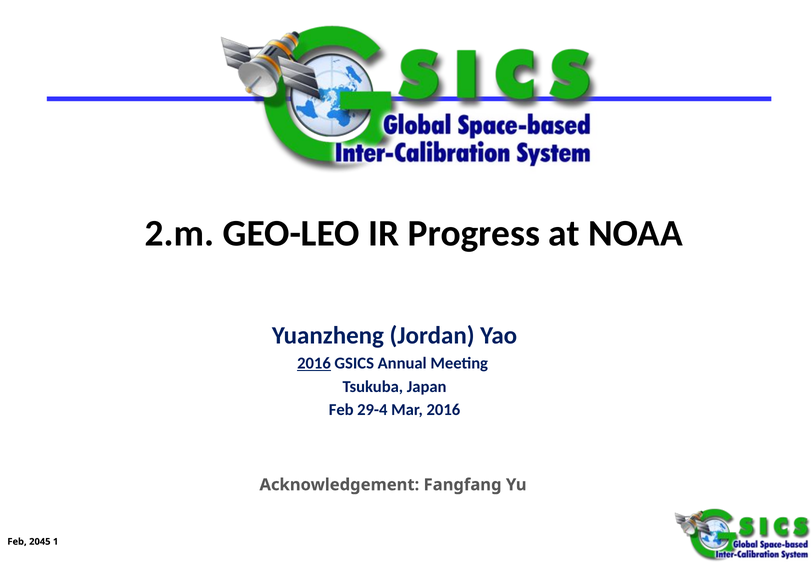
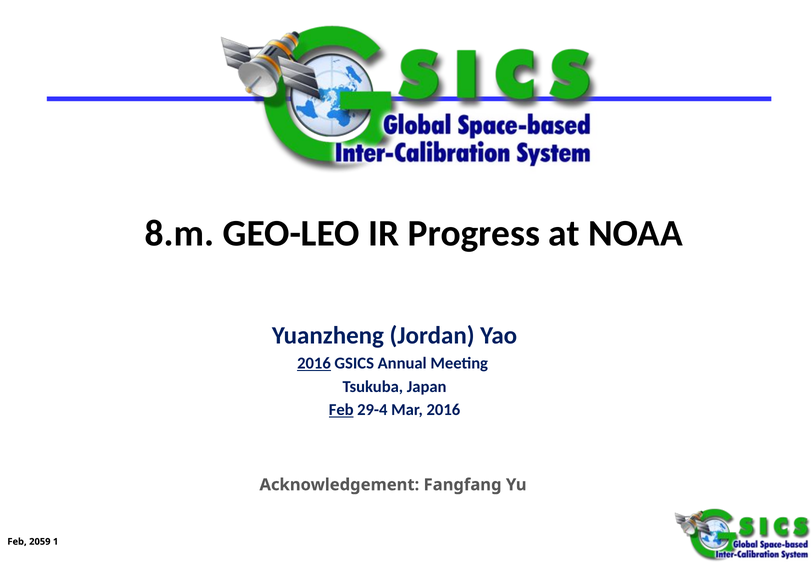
2.m: 2.m -> 8.m
Feb at (341, 410) underline: none -> present
2045: 2045 -> 2059
